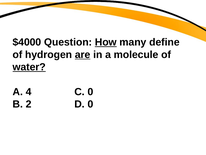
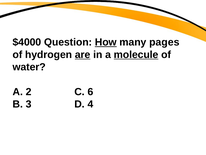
define: define -> pages
molecule underline: none -> present
water underline: present -> none
4: 4 -> 2
C 0: 0 -> 6
2: 2 -> 3
D 0: 0 -> 4
